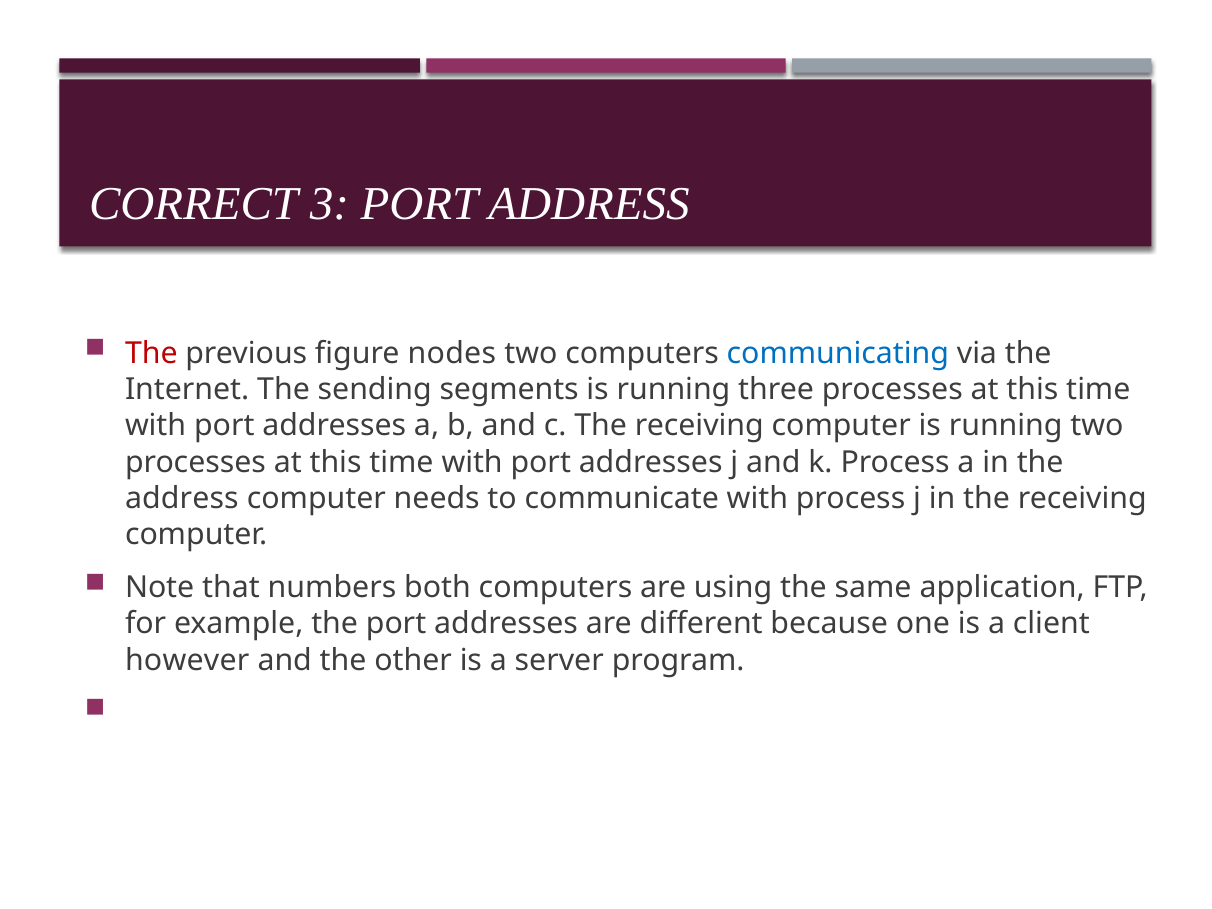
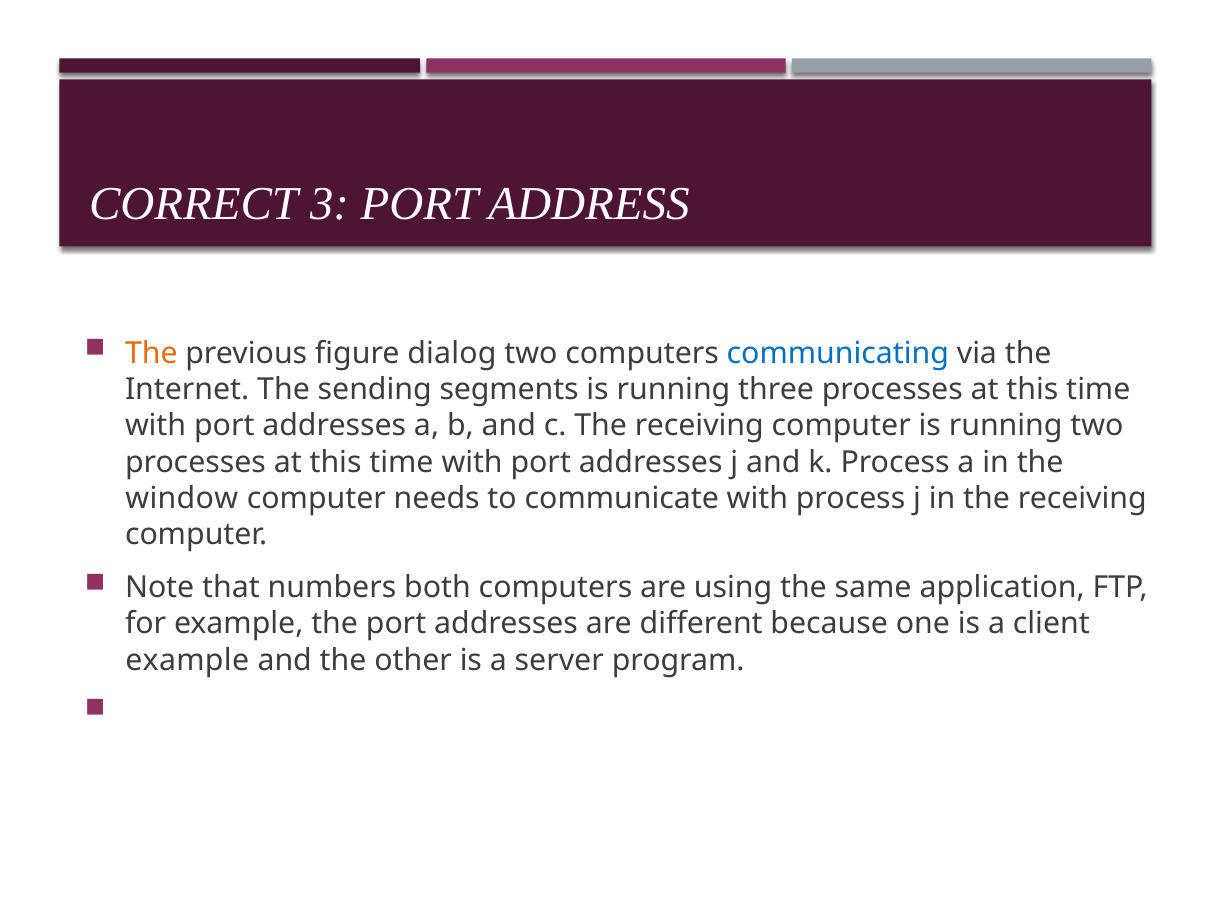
The at (151, 353) colour: red -> orange
nodes: nodes -> dialog
address at (182, 499): address -> window
however at (187, 660): however -> example
